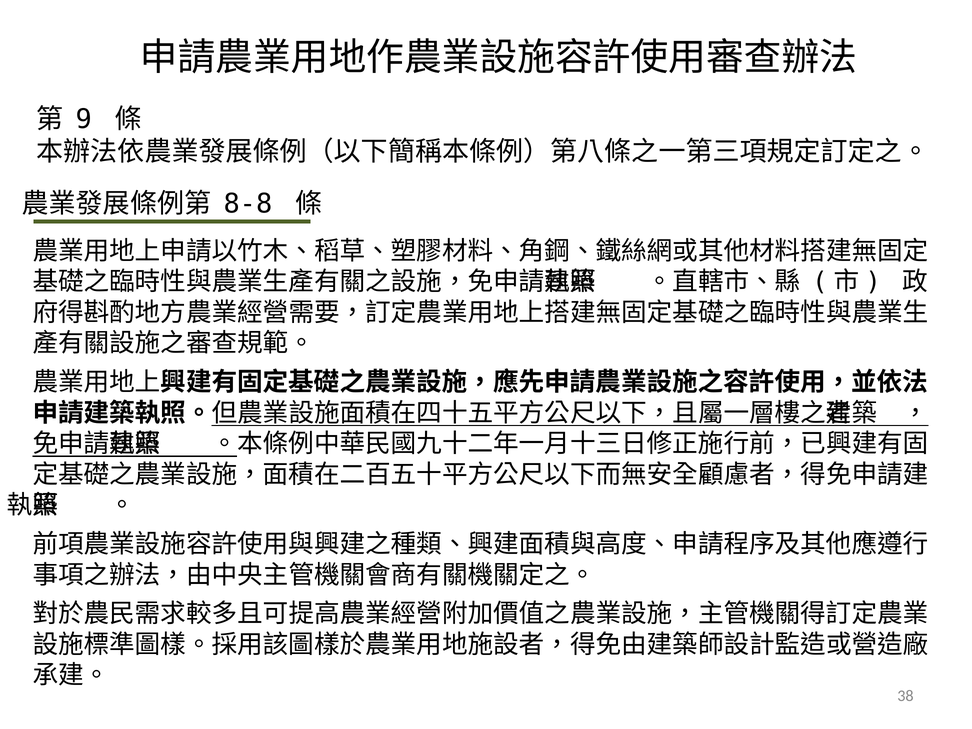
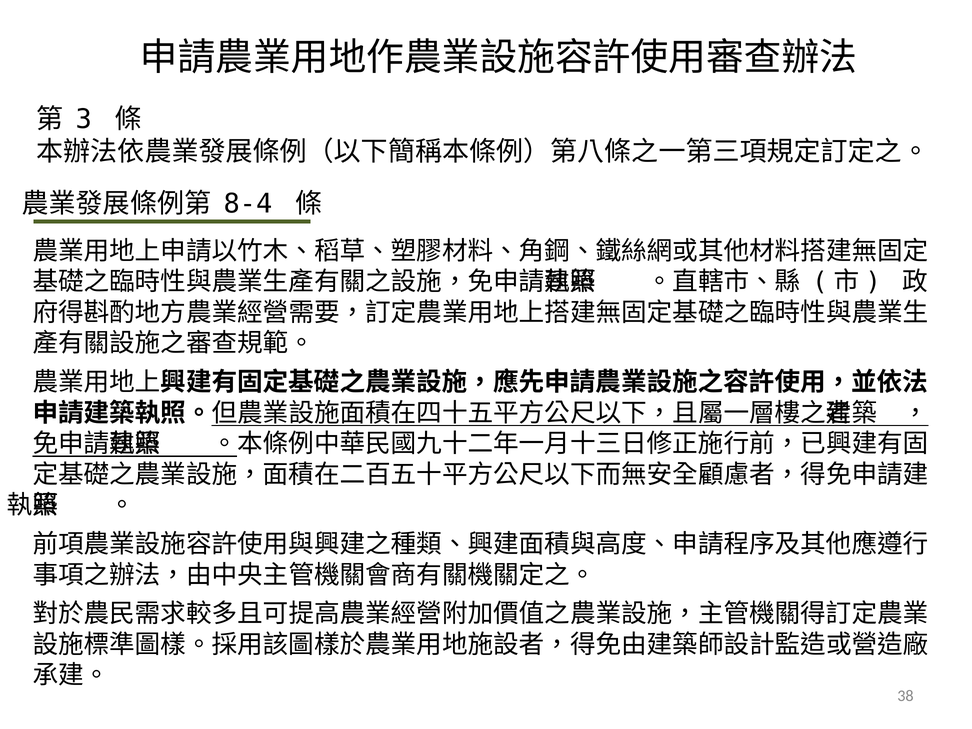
9: 9 -> 3
8-8: 8-8 -> 8-4
